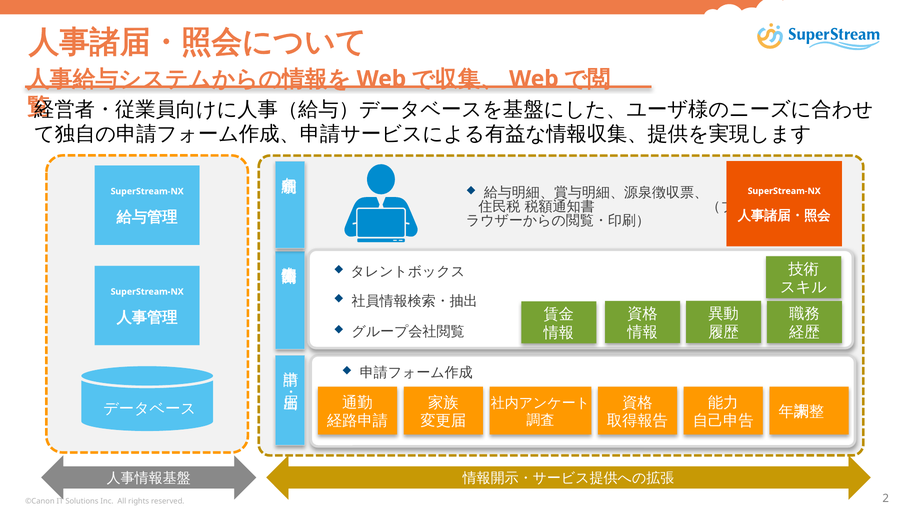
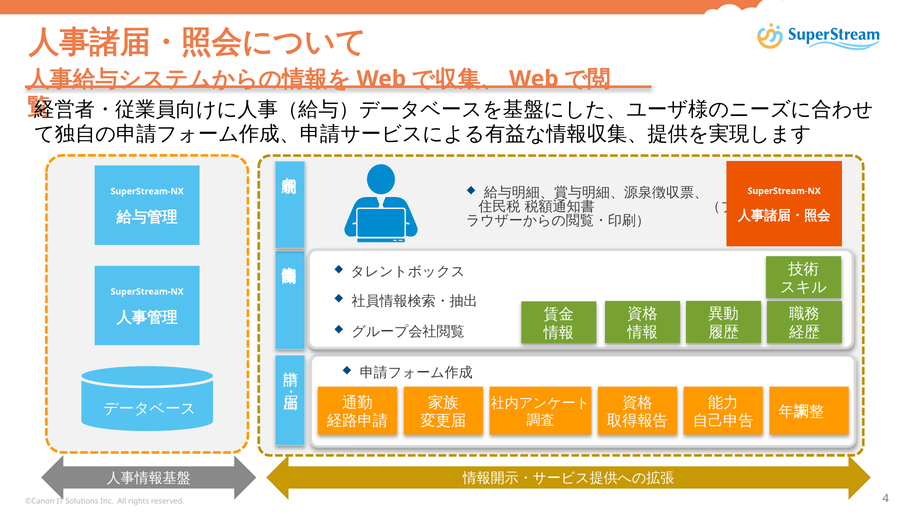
2: 2 -> 4
